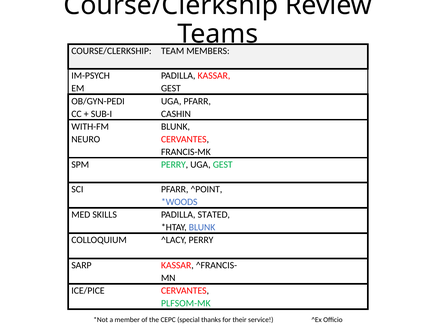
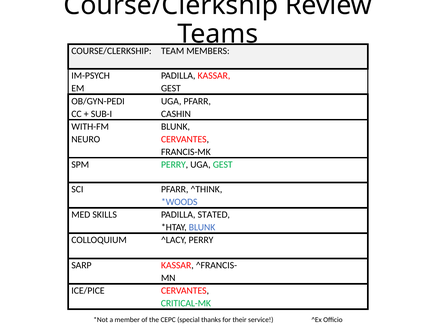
^POINT: ^POINT -> ^THINK
PLFSOM-MK: PLFSOM-MK -> CRITICAL-MK
